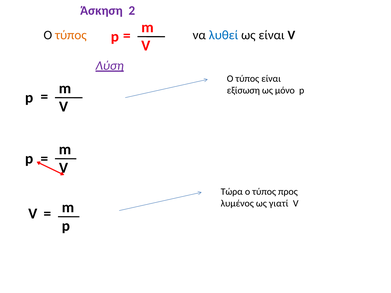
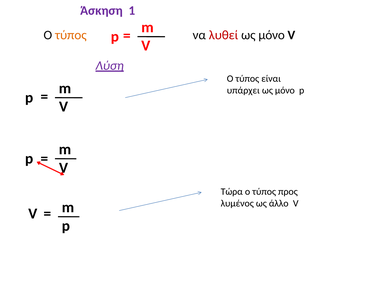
2: 2 -> 1
λυθεί colour: blue -> red
είναι at (272, 35): είναι -> μόνο
εξίσωση: εξίσωση -> υπάρχει
γιατί: γιατί -> άλλο
